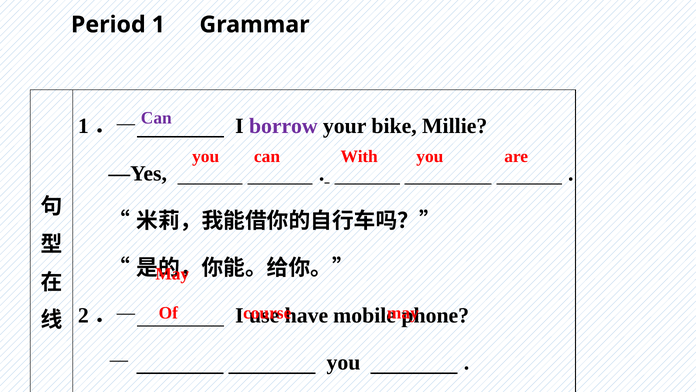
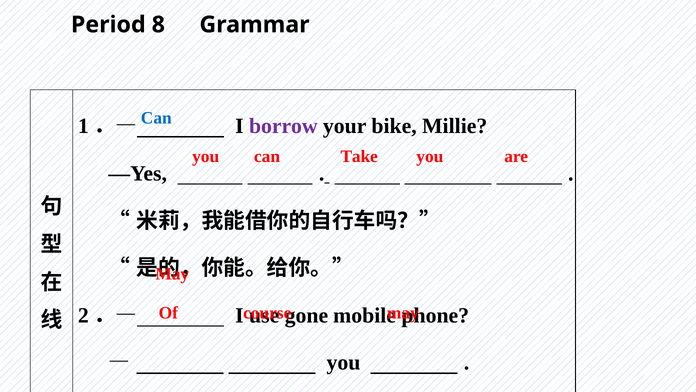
Period 1: 1 -> 8
Can at (156, 118) colour: purple -> blue
With: With -> Take
have: have -> gone
